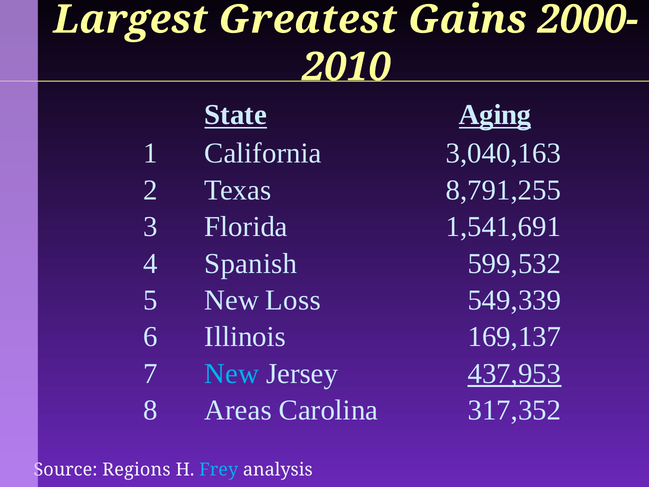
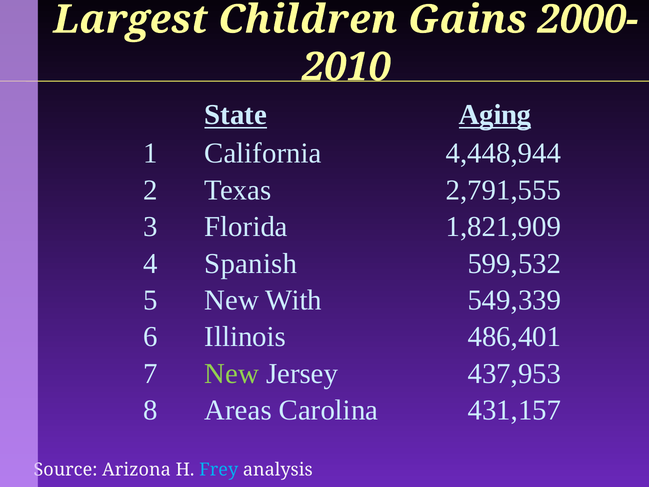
Greatest: Greatest -> Children
3,040,163: 3,040,163 -> 4,448,944
8,791,255: 8,791,255 -> 2,791,555
1,541,691: 1,541,691 -> 1,821,909
Loss: Loss -> With
169,137: 169,137 -> 486,401
New at (232, 373) colour: light blue -> light green
437,953 underline: present -> none
317,352: 317,352 -> 431,157
Regions: Regions -> Arizona
